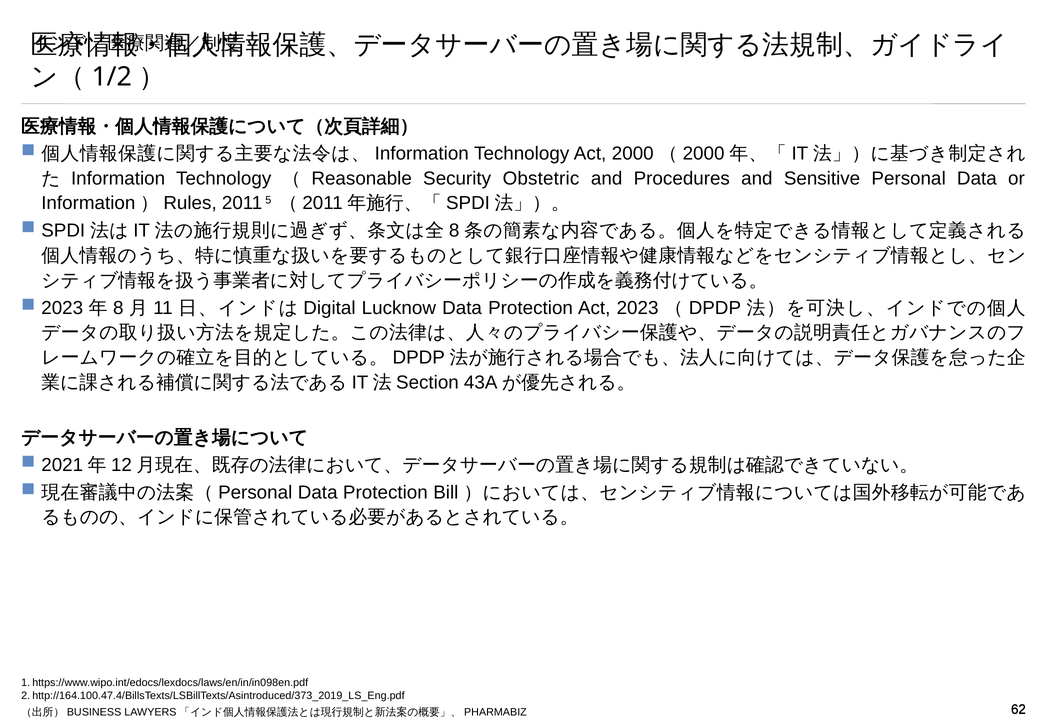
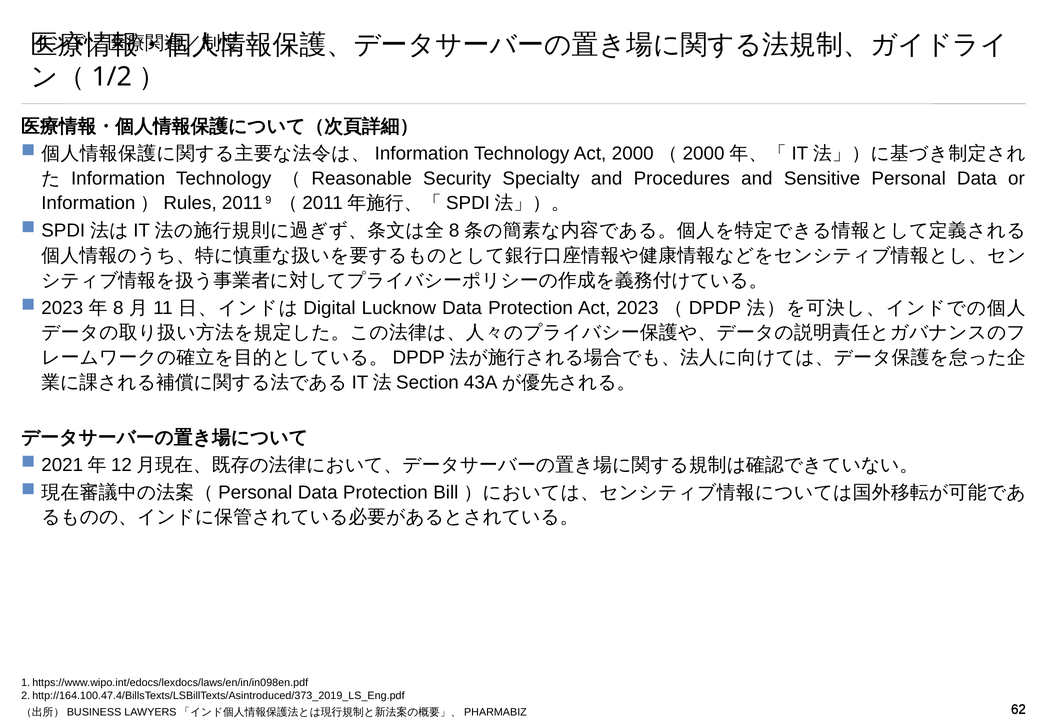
Obstetric: Obstetric -> Specialty
5: 5 -> 9
